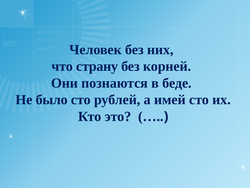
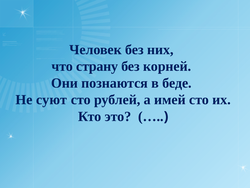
было: было -> суют
